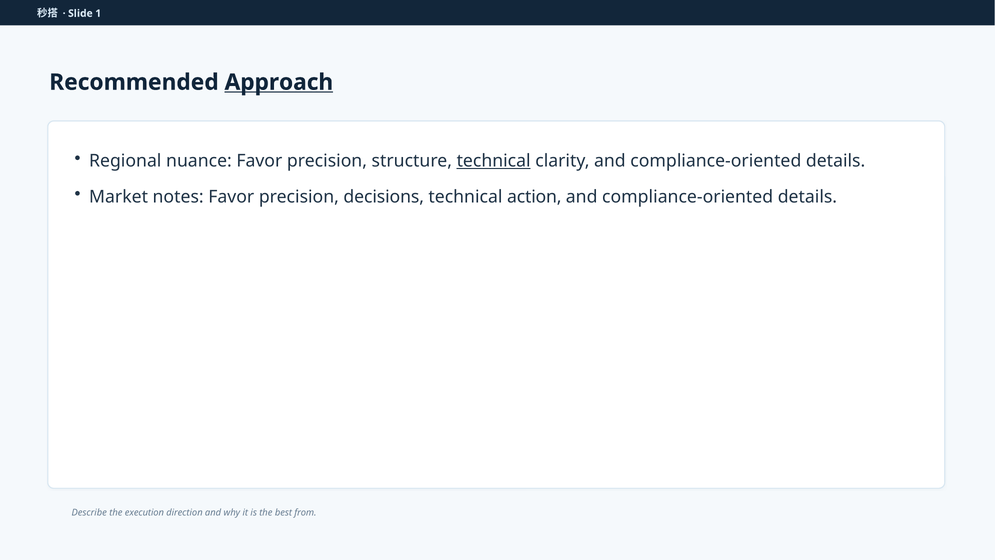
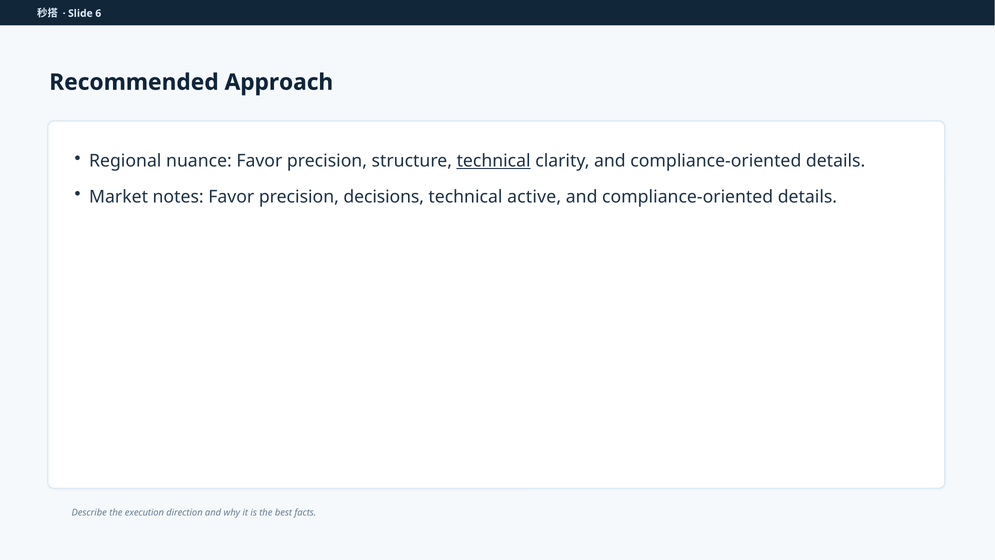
1: 1 -> 6
Approach underline: present -> none
action: action -> active
from: from -> facts
